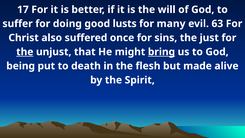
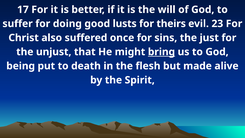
many: many -> theirs
63: 63 -> 23
the at (25, 52) underline: present -> none
